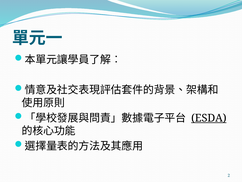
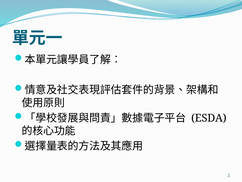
ESDA underline: present -> none
